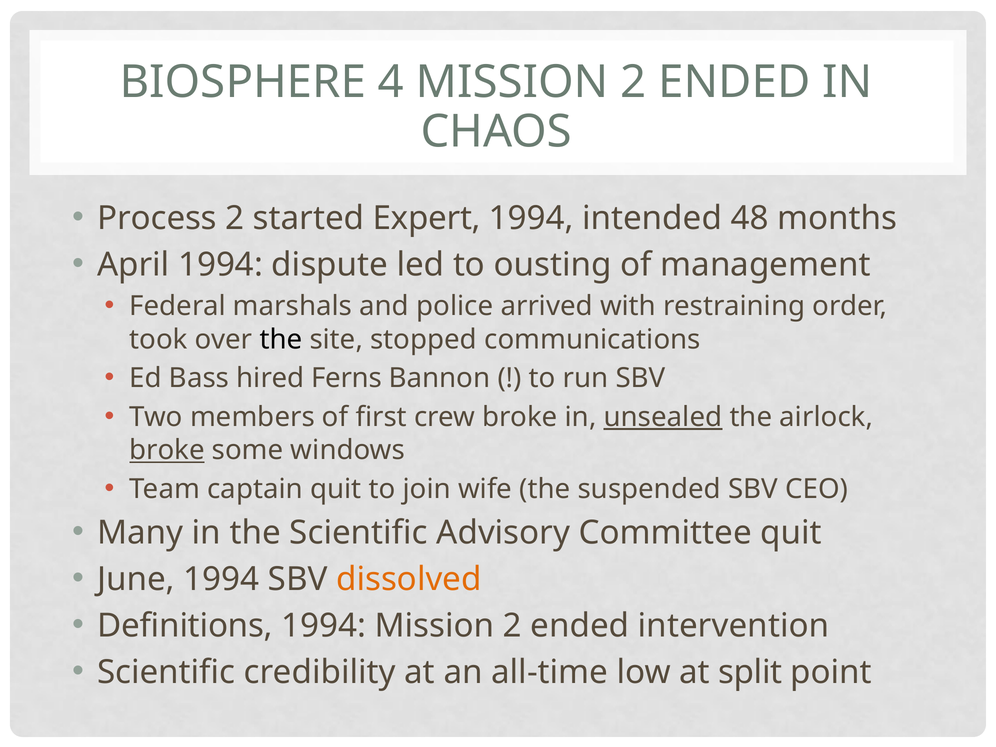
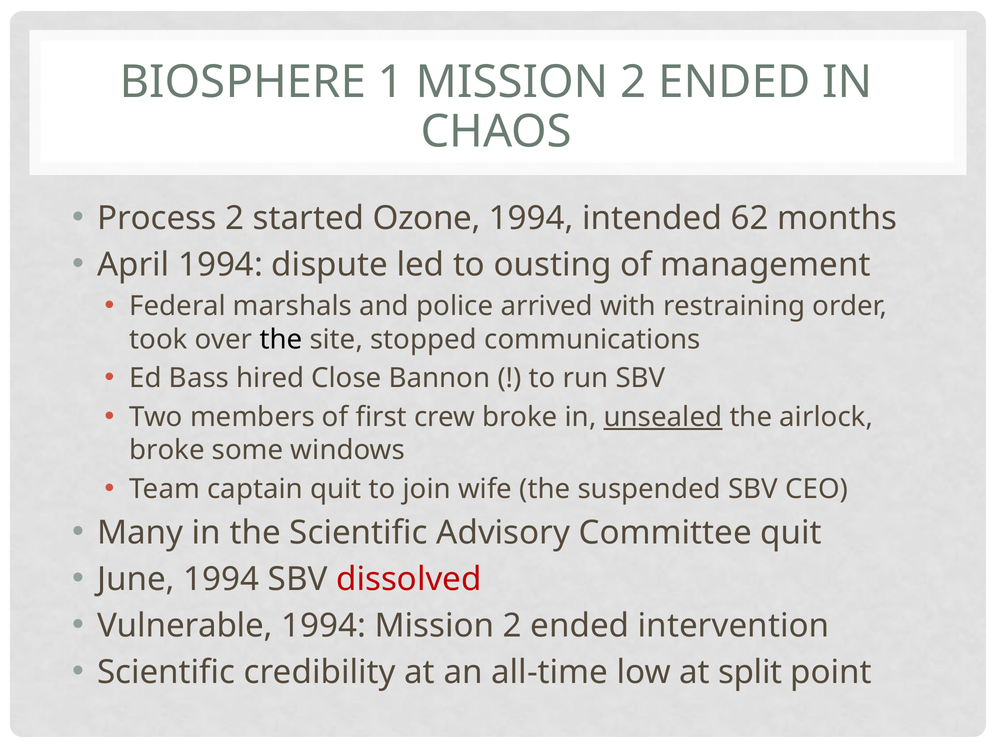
4: 4 -> 1
Expert: Expert -> Ozone
48: 48 -> 62
Ferns: Ferns -> Close
broke at (167, 450) underline: present -> none
dissolved colour: orange -> red
Definitions: Definitions -> Vulnerable
